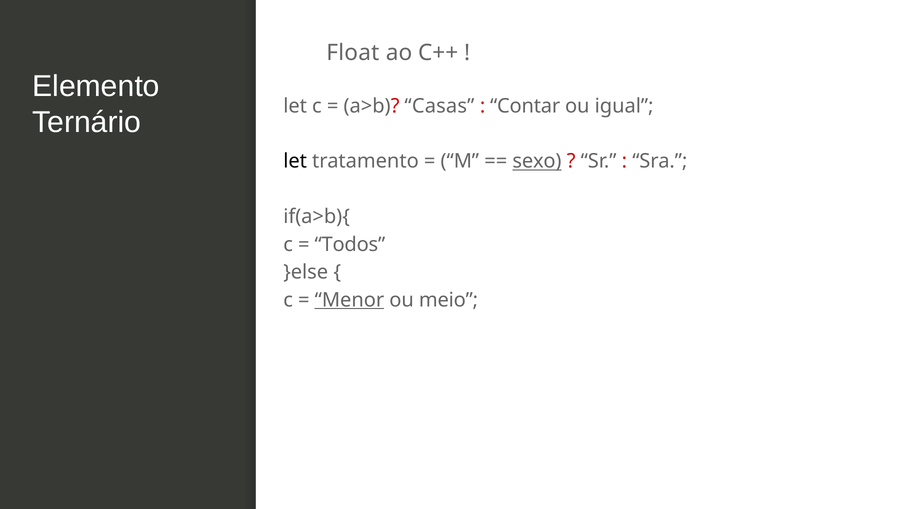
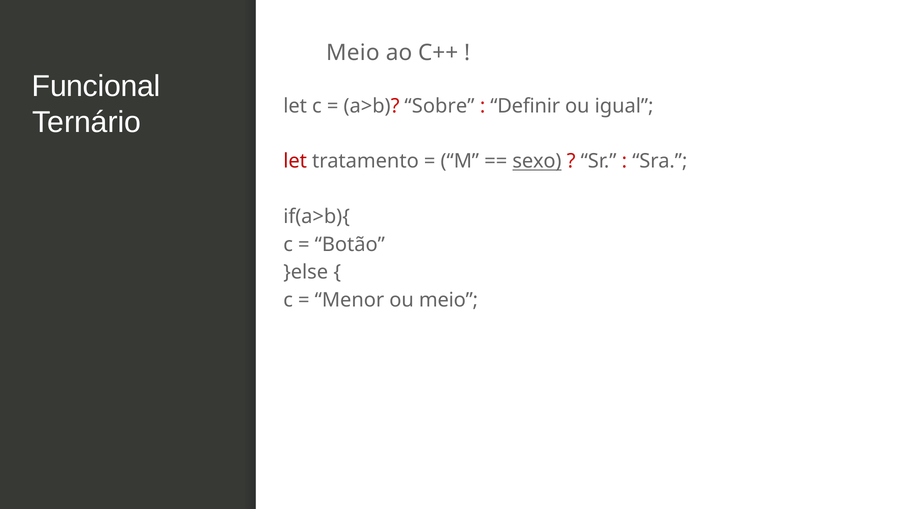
Float at (353, 53): Float -> Meio
Elemento: Elemento -> Funcional
Casas: Casas -> Sobre
Contar: Contar -> Definir
let at (295, 161) colour: black -> red
Todos: Todos -> Botão
Menor underline: present -> none
